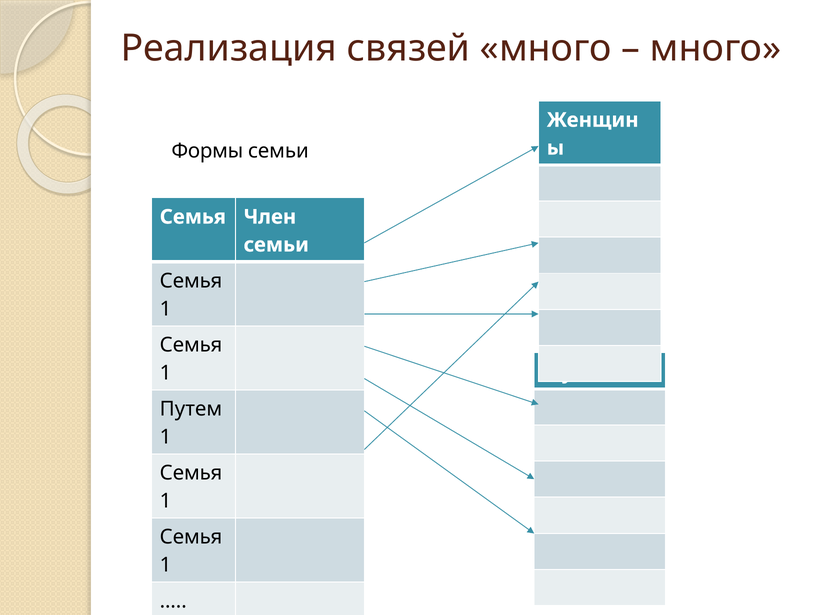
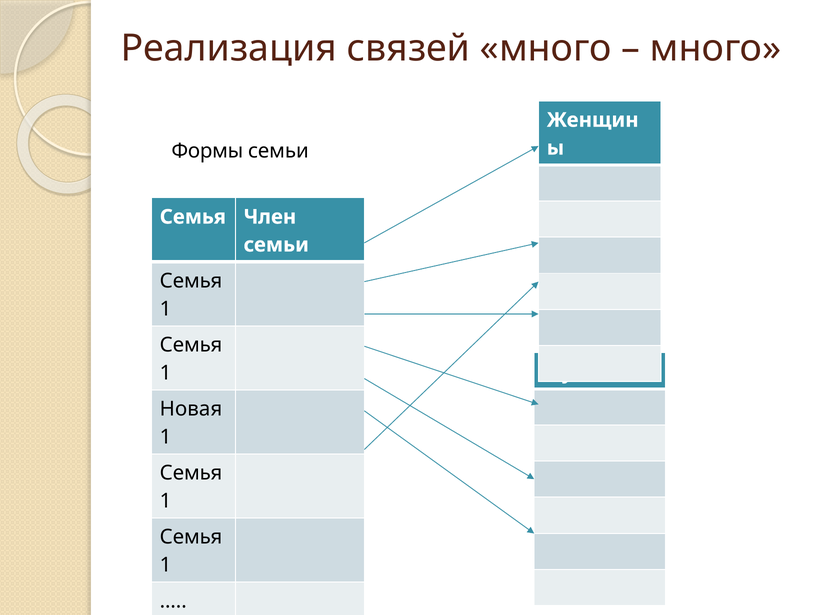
Путем: Путем -> Новая
